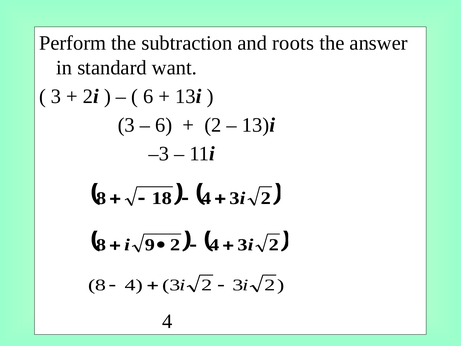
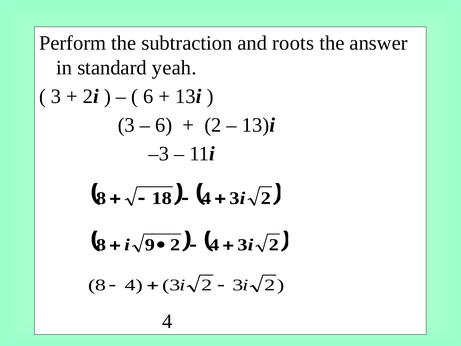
want: want -> yeah
